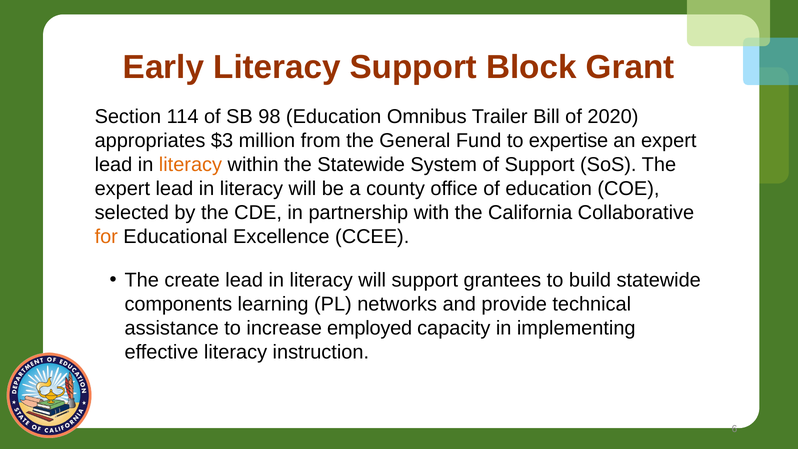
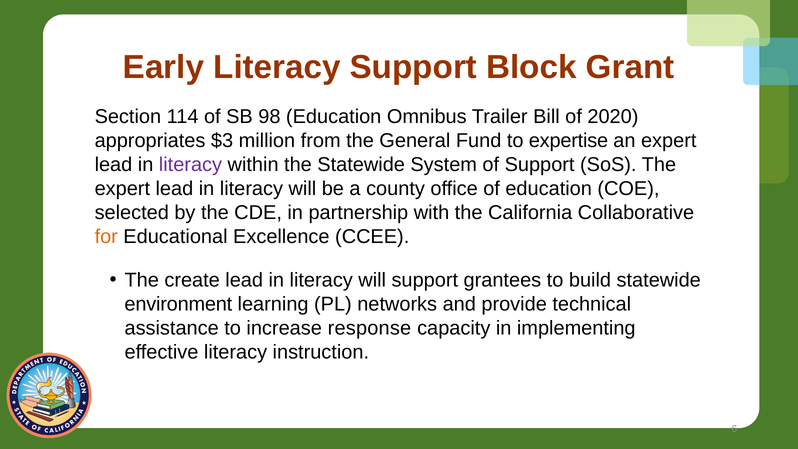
literacy at (190, 165) colour: orange -> purple
components: components -> environment
employed: employed -> response
